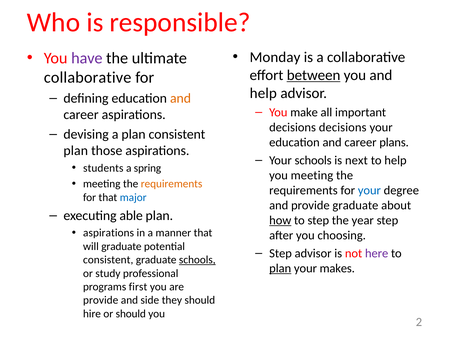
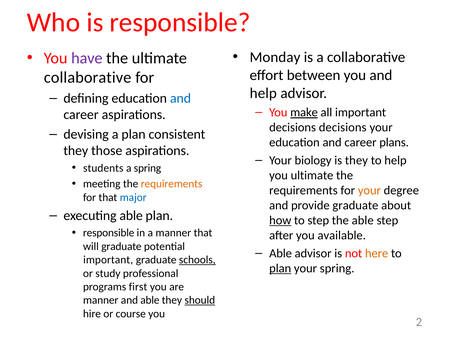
between underline: present -> none
and at (180, 98) colour: orange -> blue
make underline: none -> present
plan at (76, 151): plan -> they
Your schools: schools -> biology
is next: next -> they
you meeting: meeting -> ultimate
your at (369, 190) colour: blue -> orange
the year: year -> able
aspirations at (109, 233): aspirations -> responsible
choosing: choosing -> available
Step at (281, 253): Step -> Able
here colour: purple -> orange
consistent at (108, 260): consistent -> important
your makes: makes -> spring
provide at (101, 300): provide -> manner
and side: side -> able
should at (200, 300) underline: none -> present
or should: should -> course
